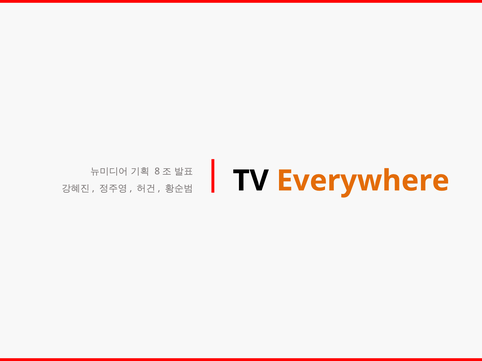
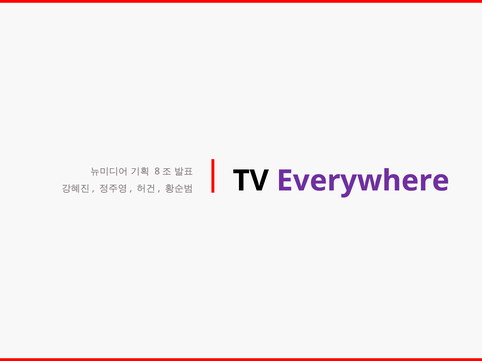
Everywhere colour: orange -> purple
